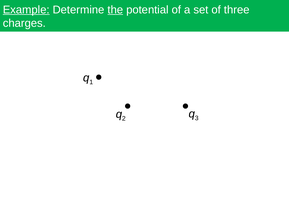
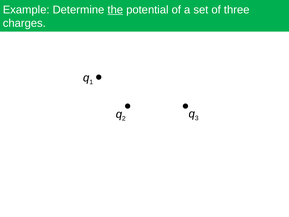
Example underline: present -> none
